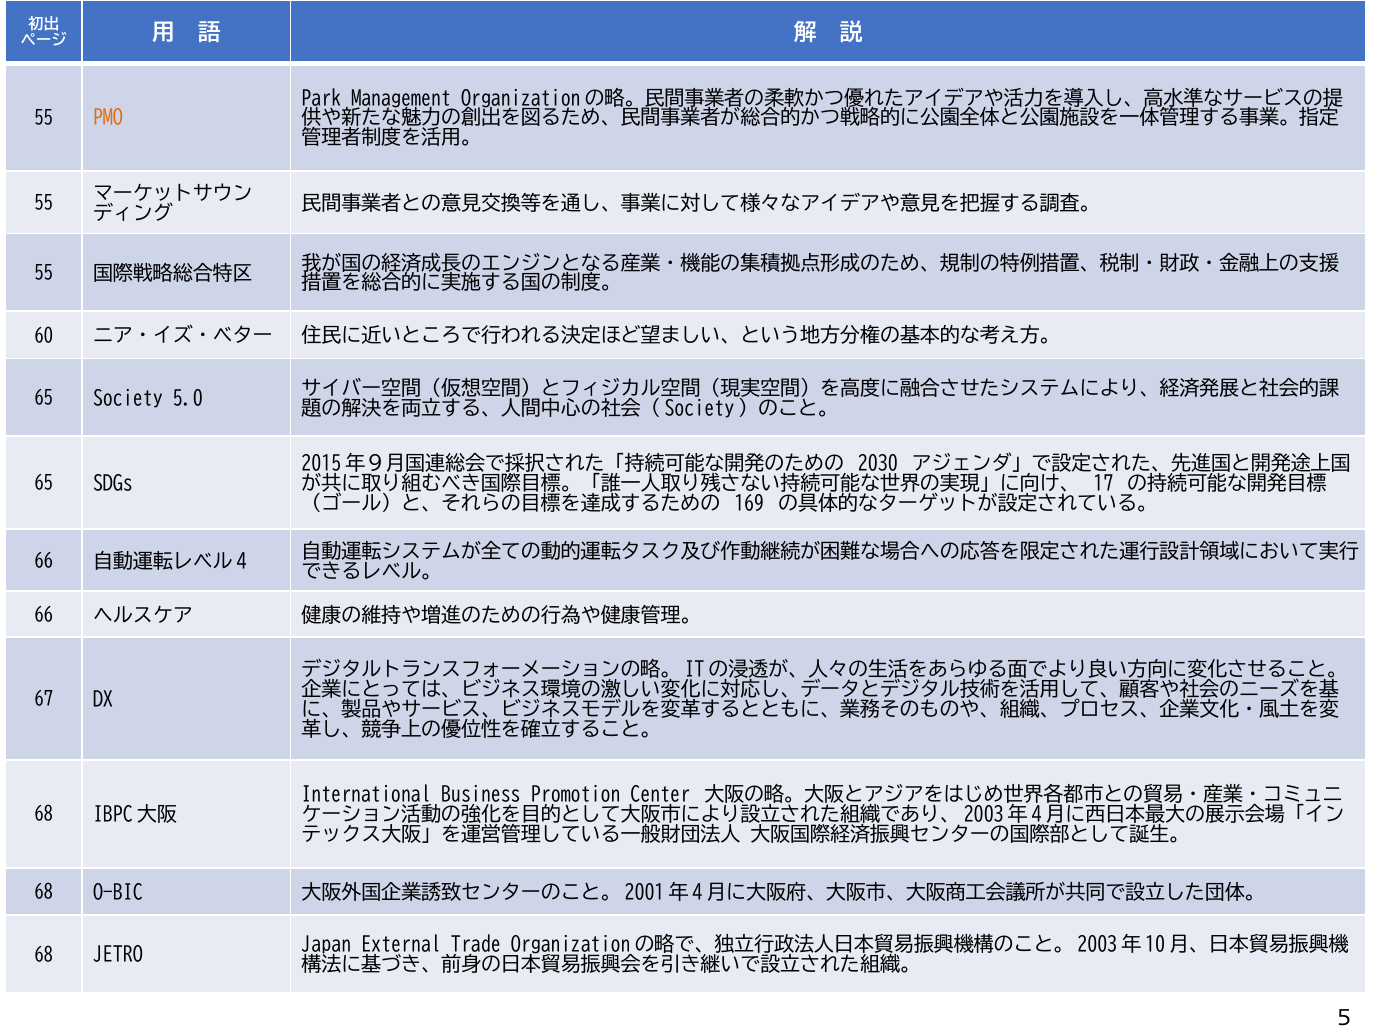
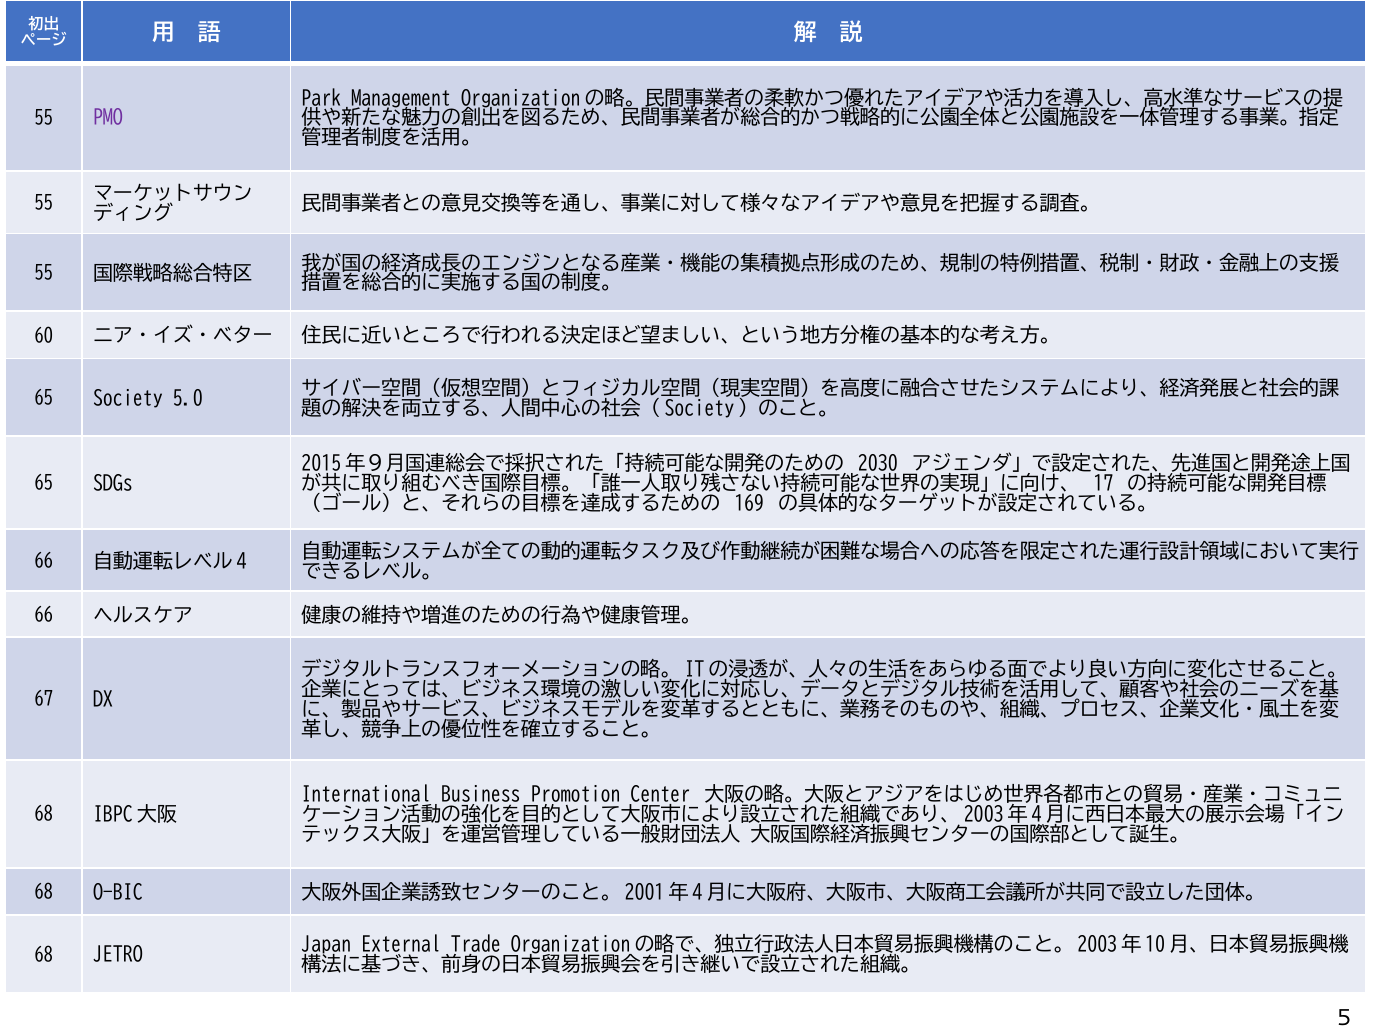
PMO colour: orange -> purple
